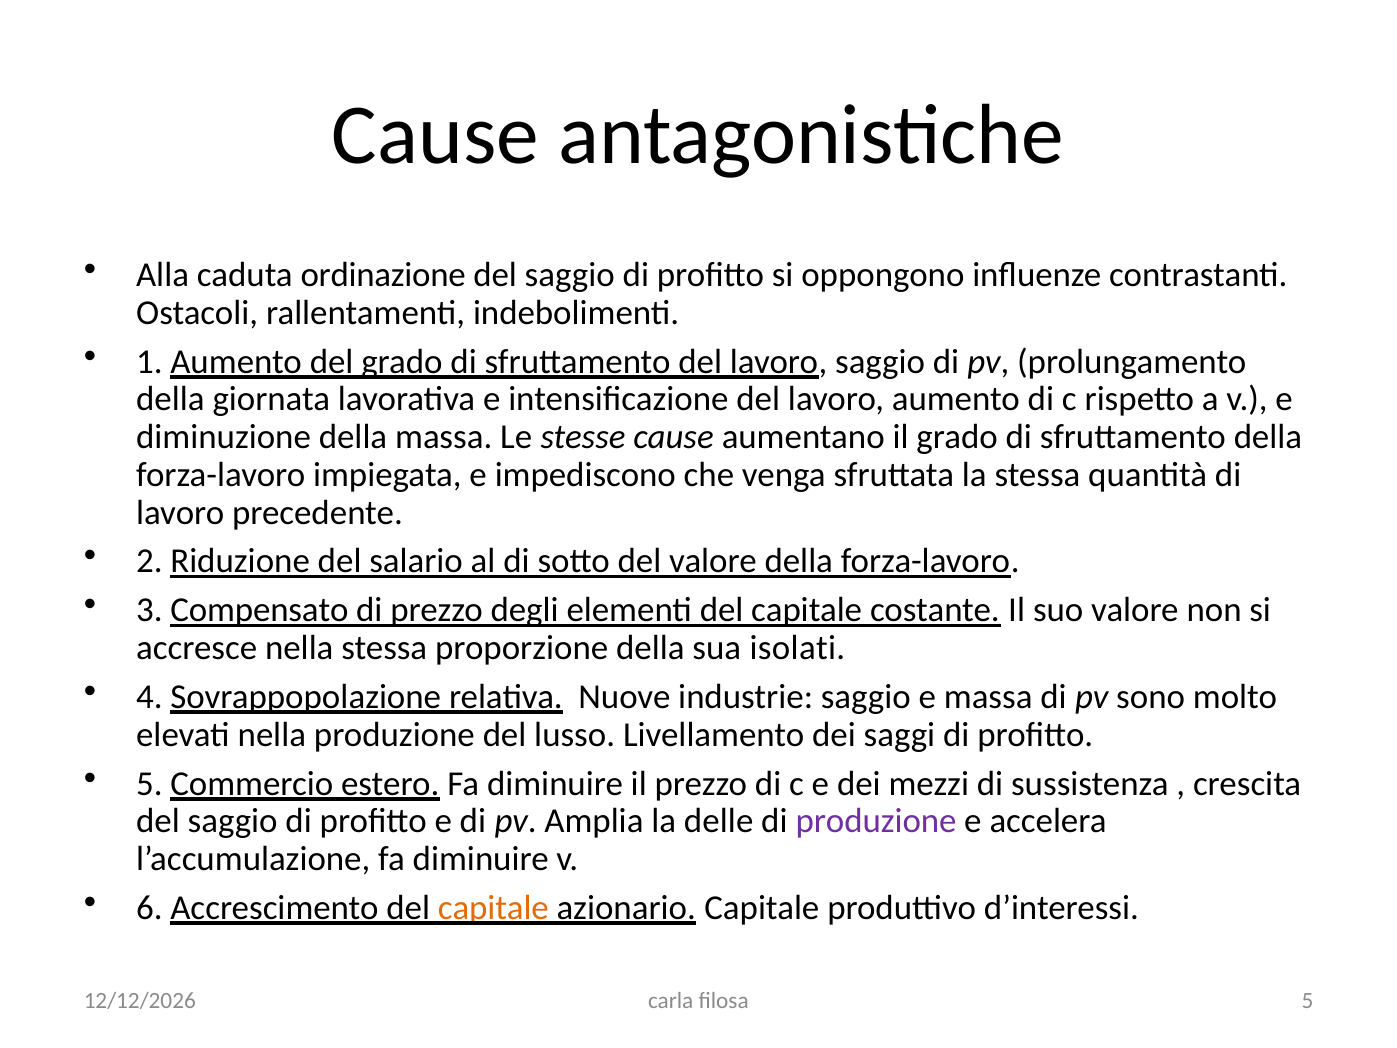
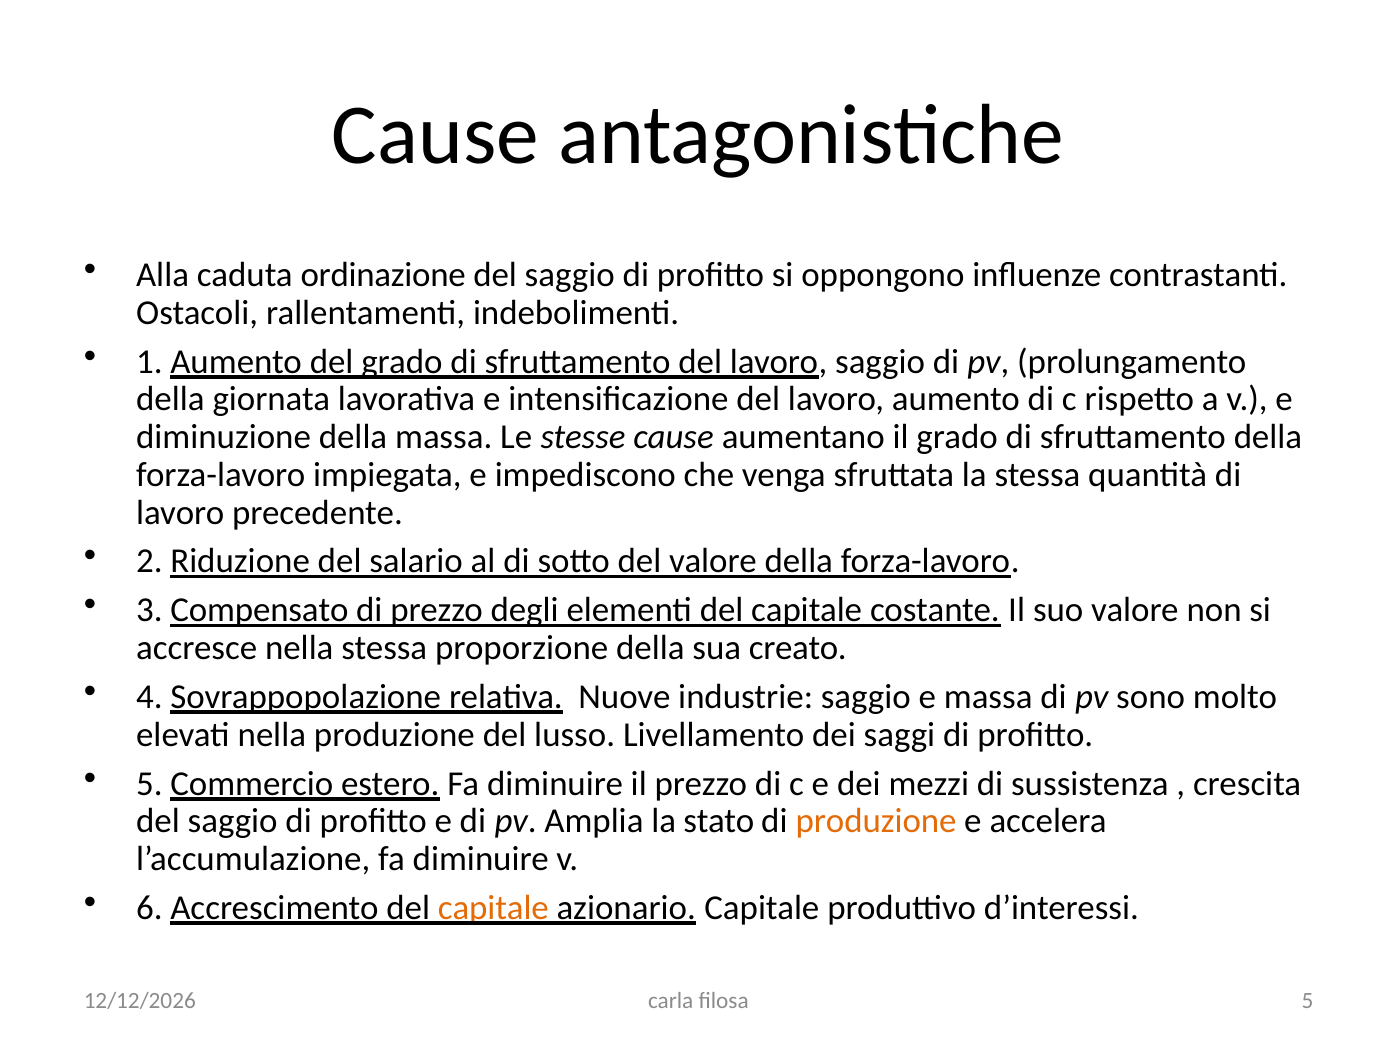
isolati: isolati -> creato
delle: delle -> stato
produzione at (876, 821) colour: purple -> orange
